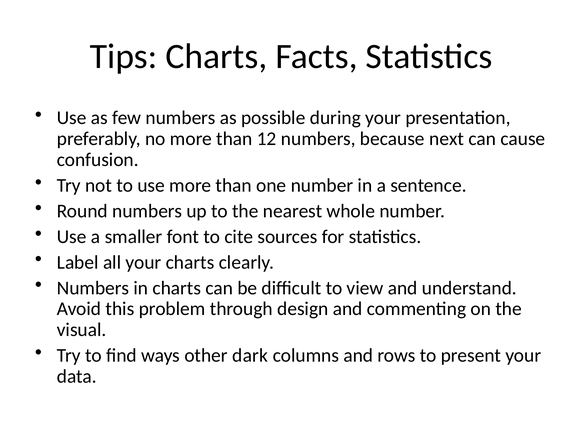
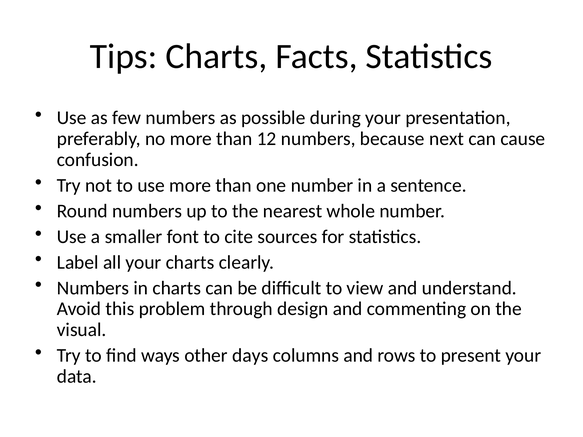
dark: dark -> days
